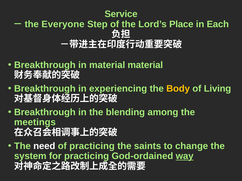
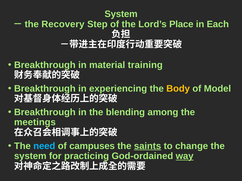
Service at (121, 14): Service -> System
Everyone: Everyone -> Recovery
material material: material -> training
Living: Living -> Model
need colour: white -> light blue
of practicing: practicing -> campuses
saints underline: none -> present
